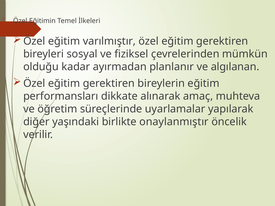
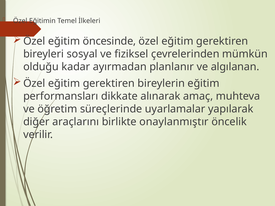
varılmıştır: varılmıştır -> öncesinde
yaşındaki: yaşındaki -> araçlarını
